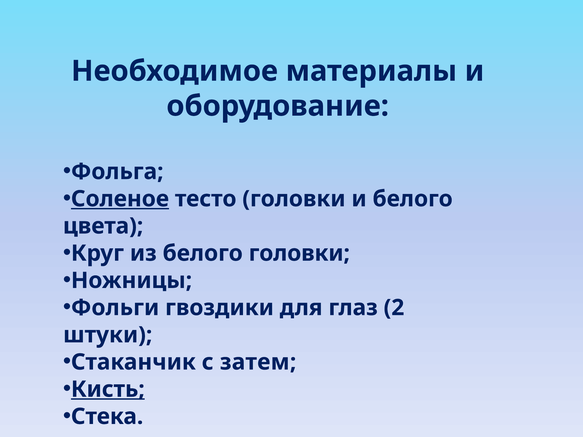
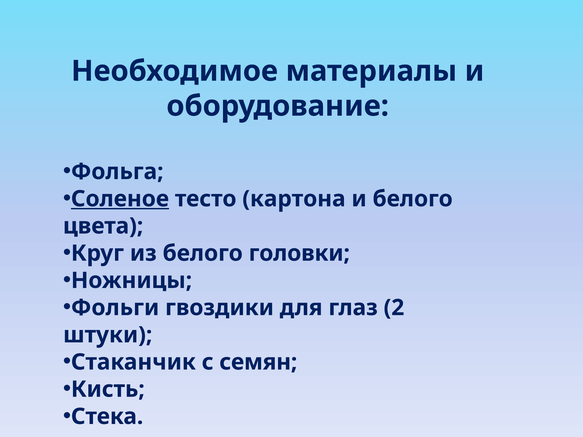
тесто головки: головки -> картона
затем: затем -> семян
Кисть underline: present -> none
